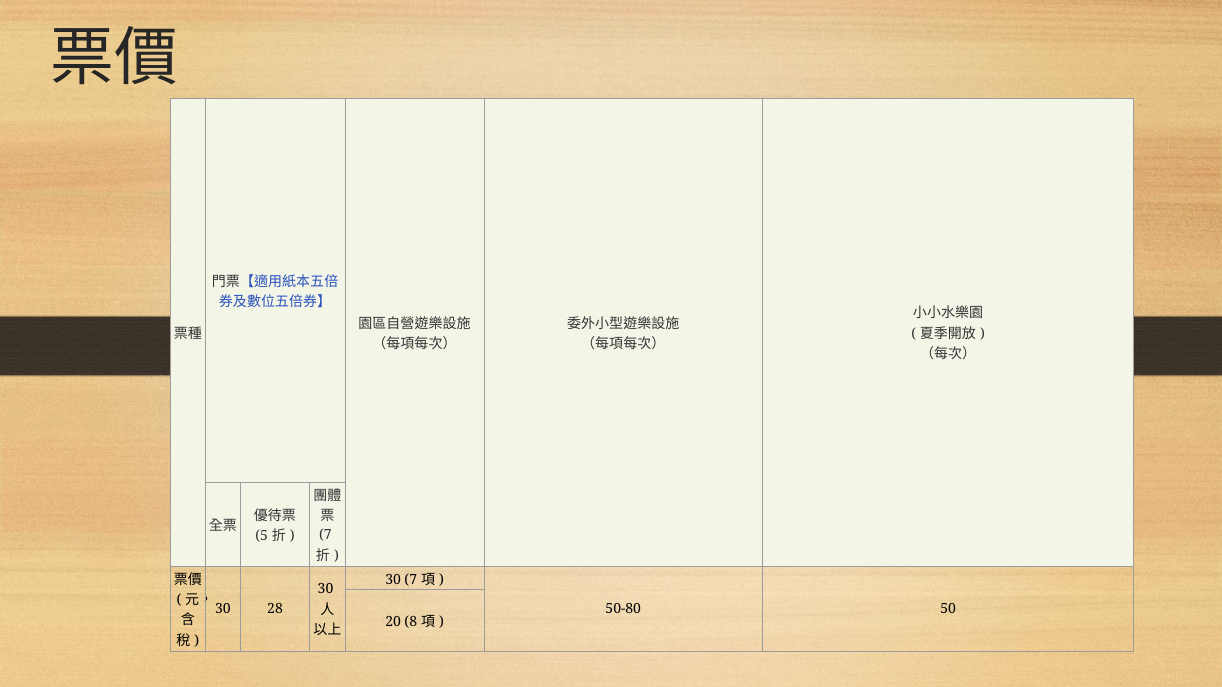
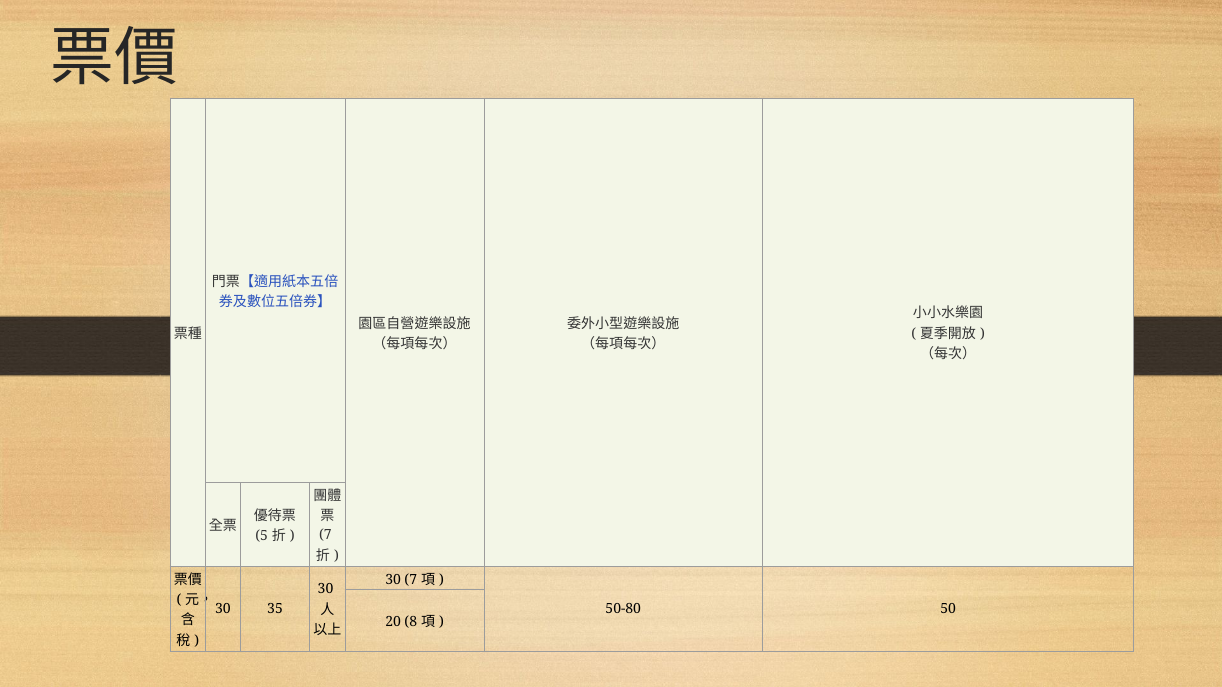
28: 28 -> 35
